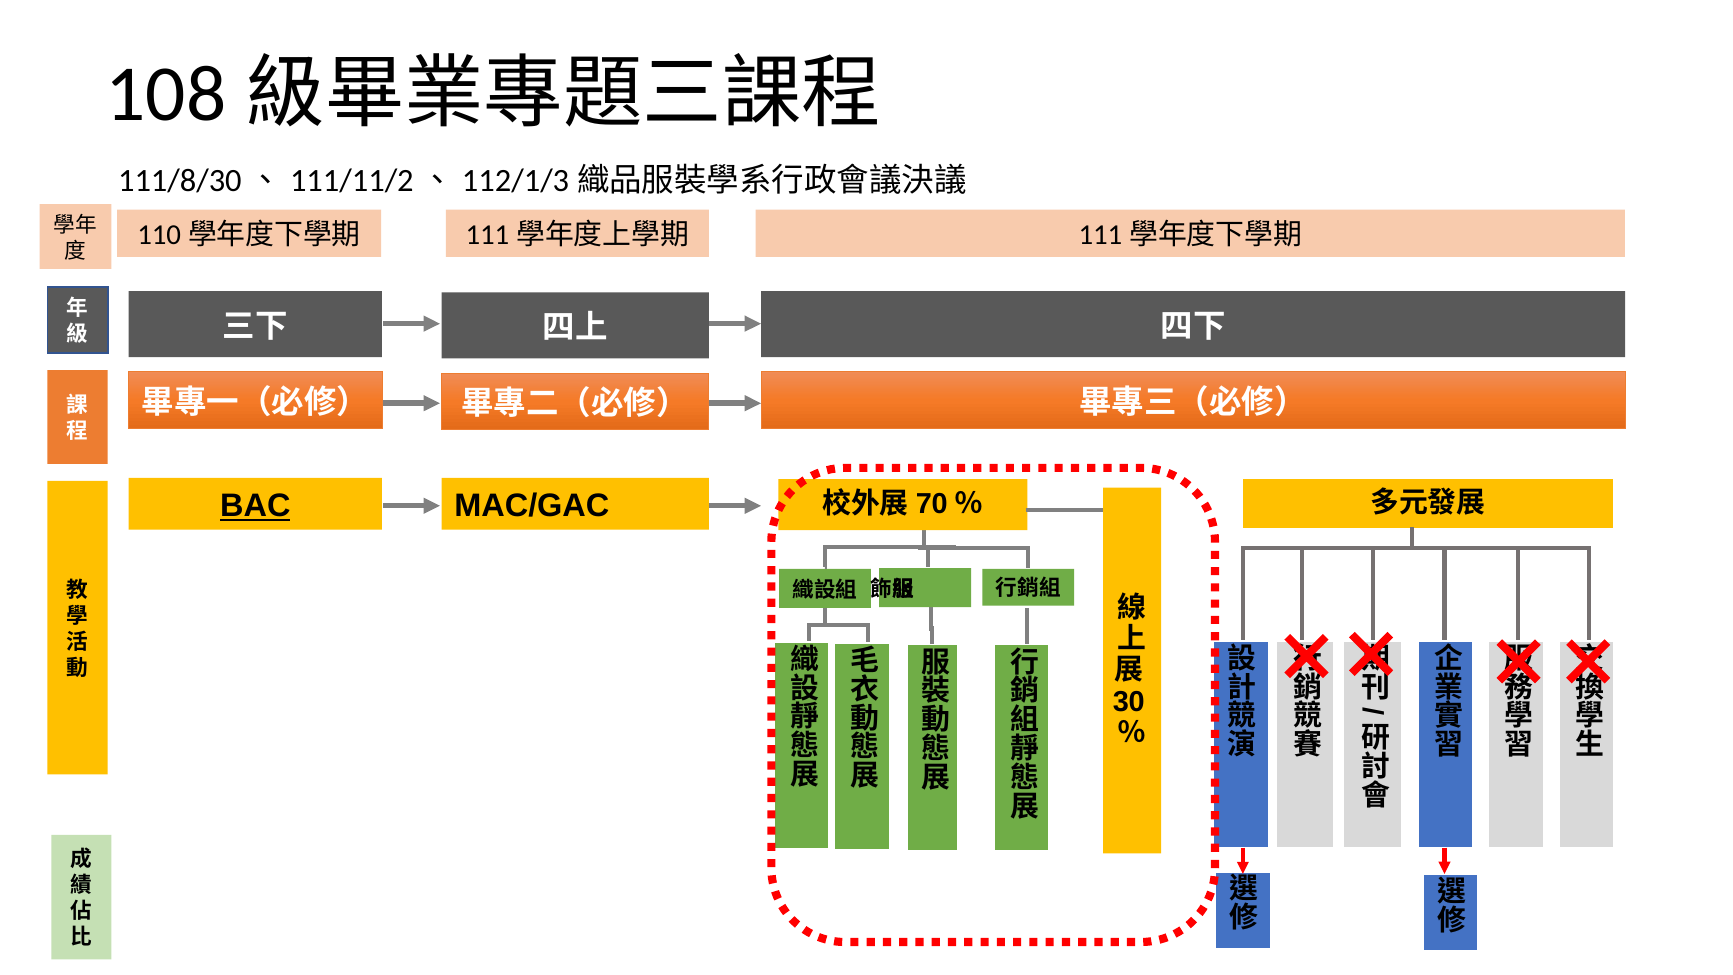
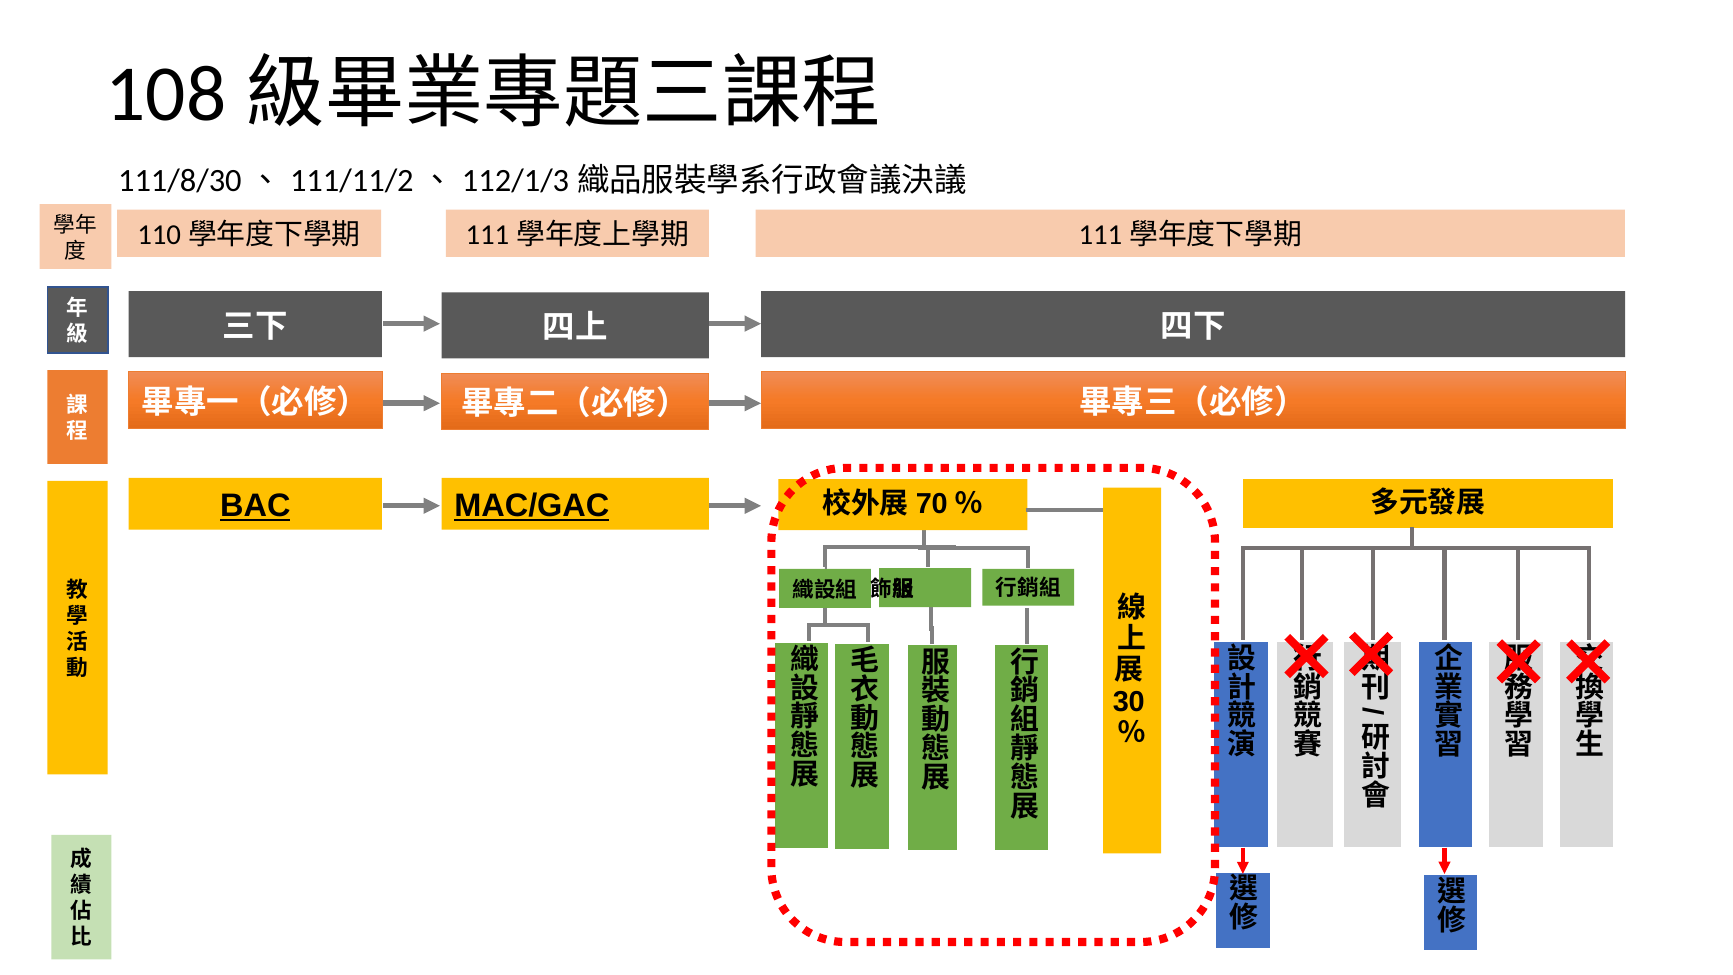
MAC/GAC underline: none -> present
